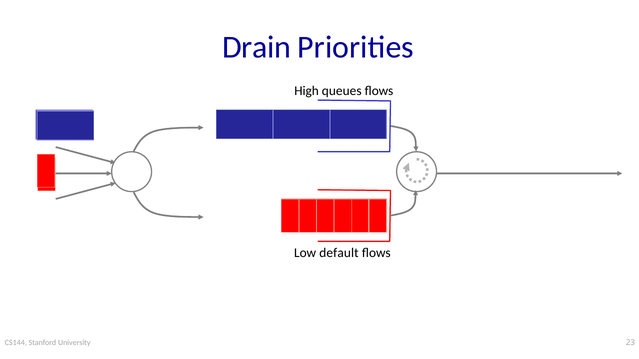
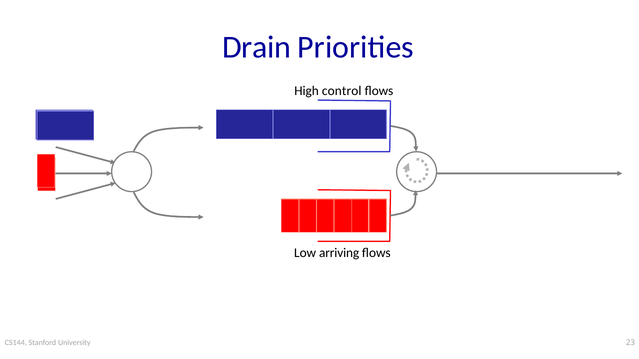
queues: queues -> control
default: default -> arriving
